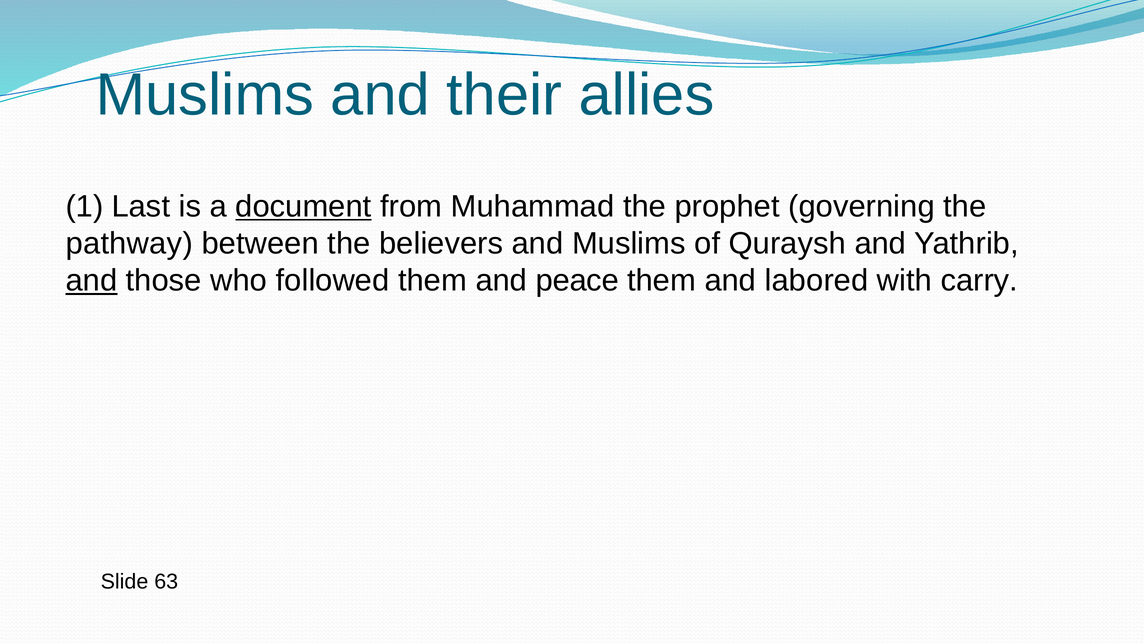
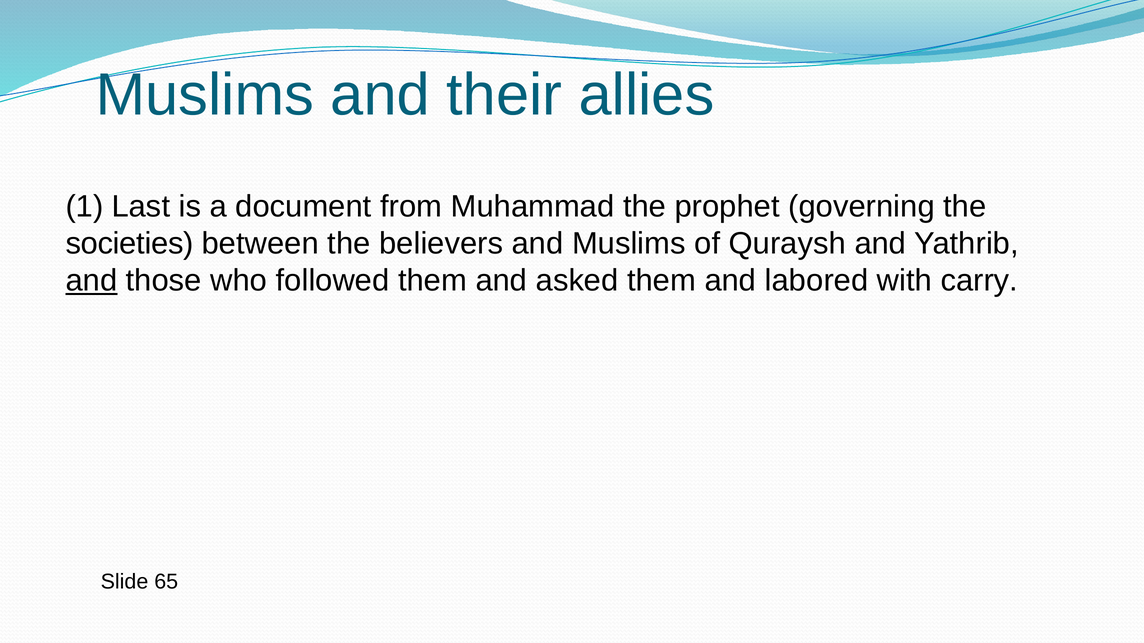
document underline: present -> none
pathway: pathway -> societies
peace: peace -> asked
63: 63 -> 65
